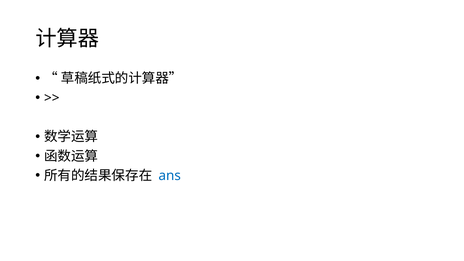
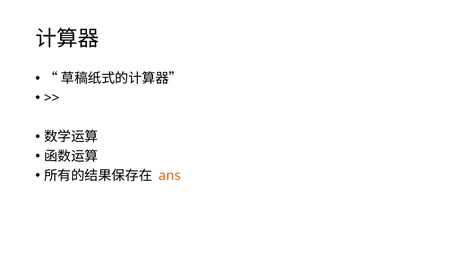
ans colour: blue -> orange
